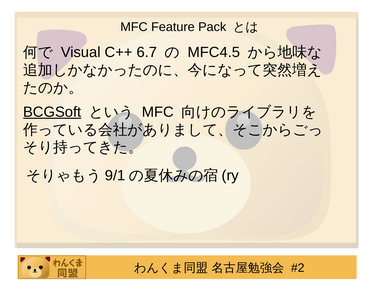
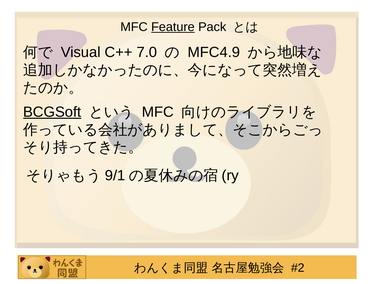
Feature underline: none -> present
6.7: 6.7 -> 7.0
MFC4.5: MFC4.5 -> MFC4.9
